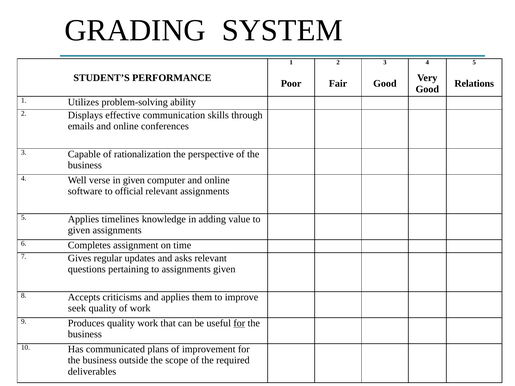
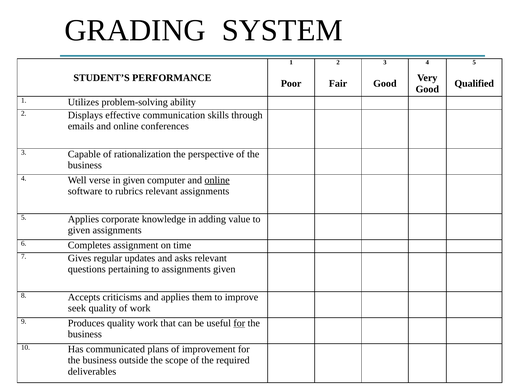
Relations: Relations -> Qualified
online at (217, 180) underline: none -> present
official: official -> rubrics
timelines: timelines -> corporate
